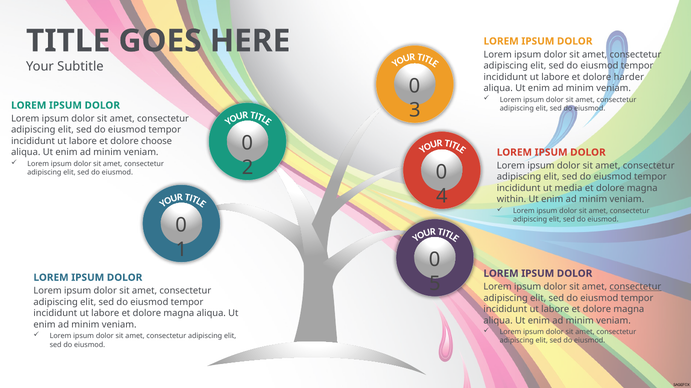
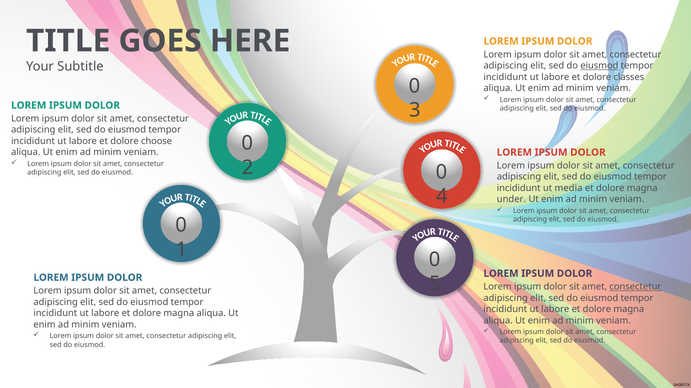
eiusmod at (599, 66) underline: none -> present
harder: harder -> classes
within: within -> under
